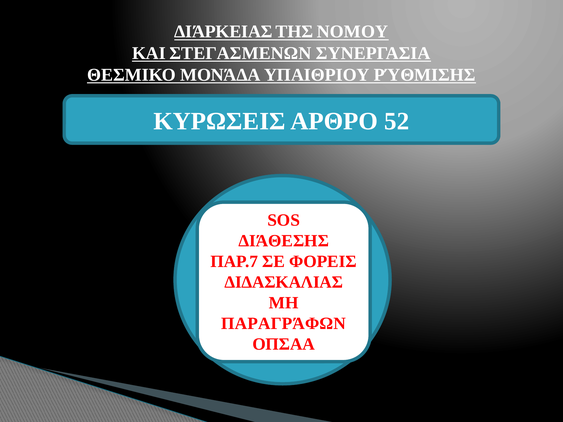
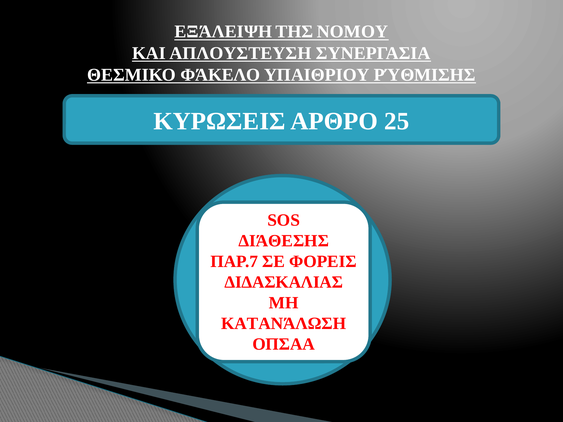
ΔΙΆΡΚΕΙΑΣ: ΔΙΆΡΚΕΙΑΣ -> ΕΞΆΛΕΙΨΗ
ΣΤΕΓΑΣΜΕΝΩΝ: ΣΤΕΓΑΣΜΕΝΩΝ -> ΑΠΛΟΥΣΤΕΥΣΗ
ΜΟΝΆΔΑ: ΜΟΝΆΔΑ -> ΦΆΚΕΛΟ
52: 52 -> 25
ΠΑΡΑΓΡΆΦΩΝ: ΠΑΡΑΓΡΆΦΩΝ -> ΚΑΤΑΝΆΛΩΣΗ
